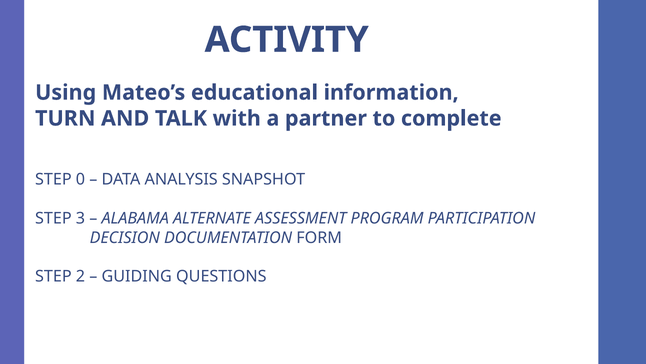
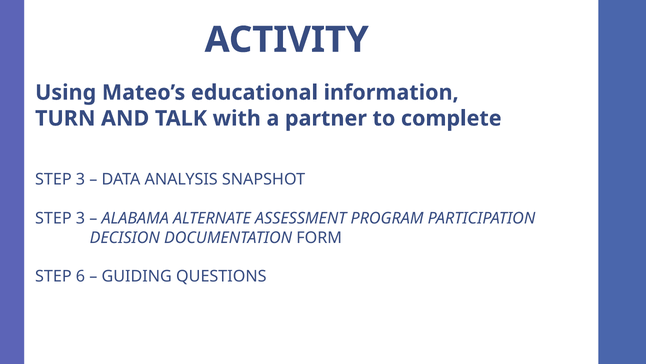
0 at (80, 179): 0 -> 3
2: 2 -> 6
